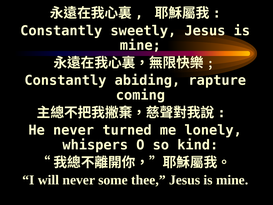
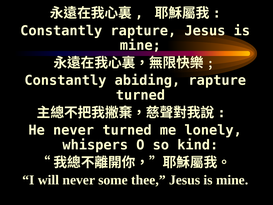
Constantly sweetly: sweetly -> rapture
coming at (140, 95): coming -> turned
